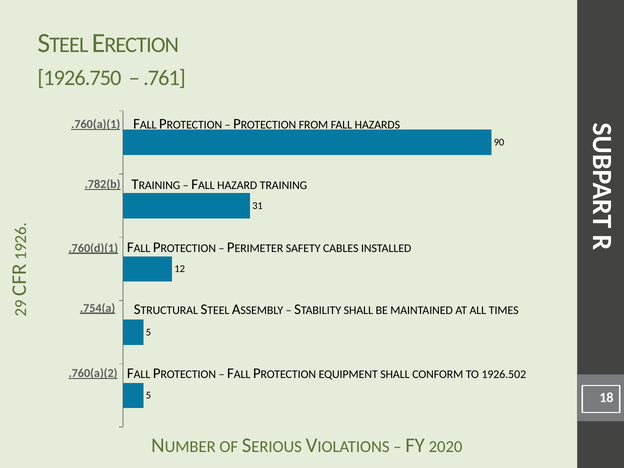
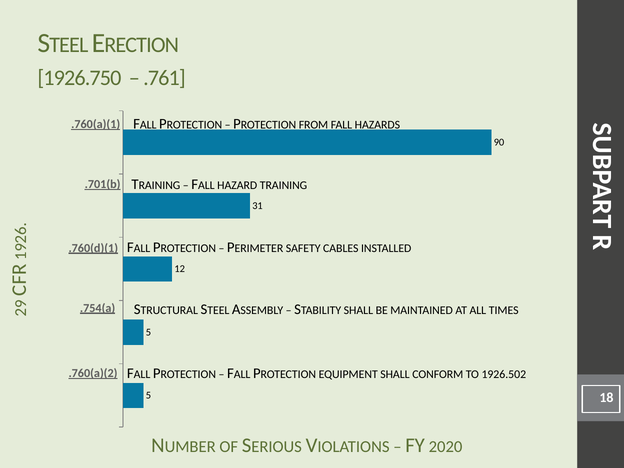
.782(b: .782(b -> .701(b
